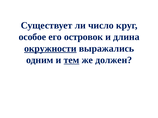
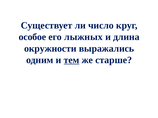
островок: островок -> лыжных
окружности underline: present -> none
должен: должен -> старше
